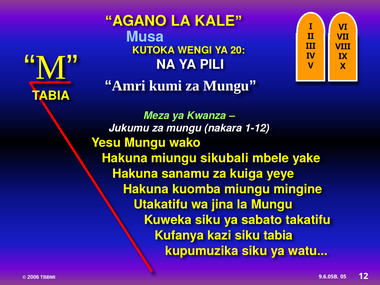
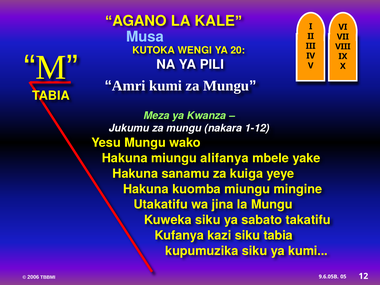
sikubali: sikubali -> alifanya
ya watu: watu -> kumi
